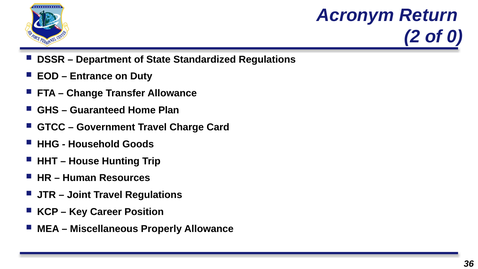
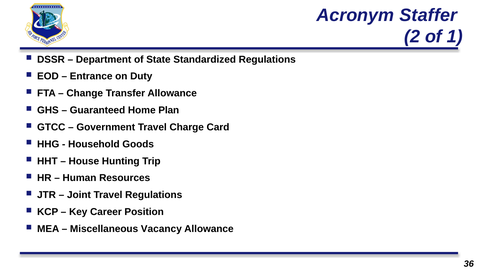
Return: Return -> Staffer
0: 0 -> 1
Properly: Properly -> Vacancy
